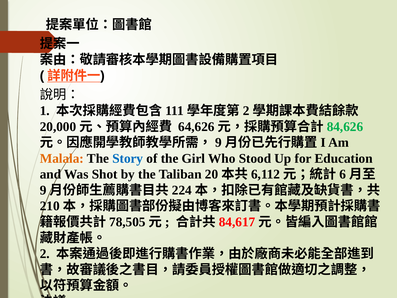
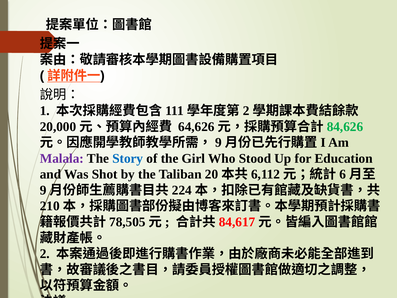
Malala colour: orange -> purple
